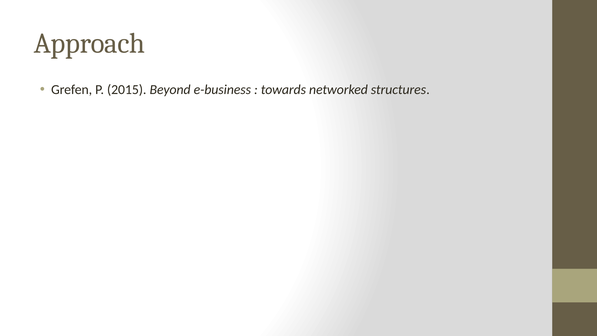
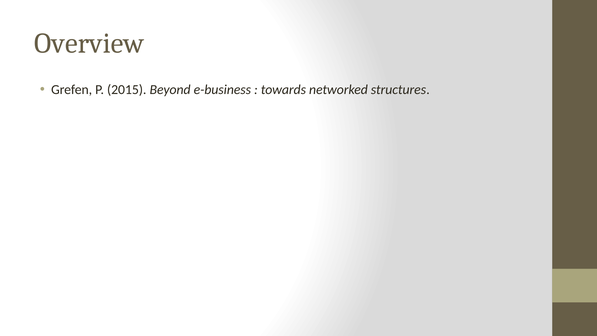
Approach: Approach -> Overview
